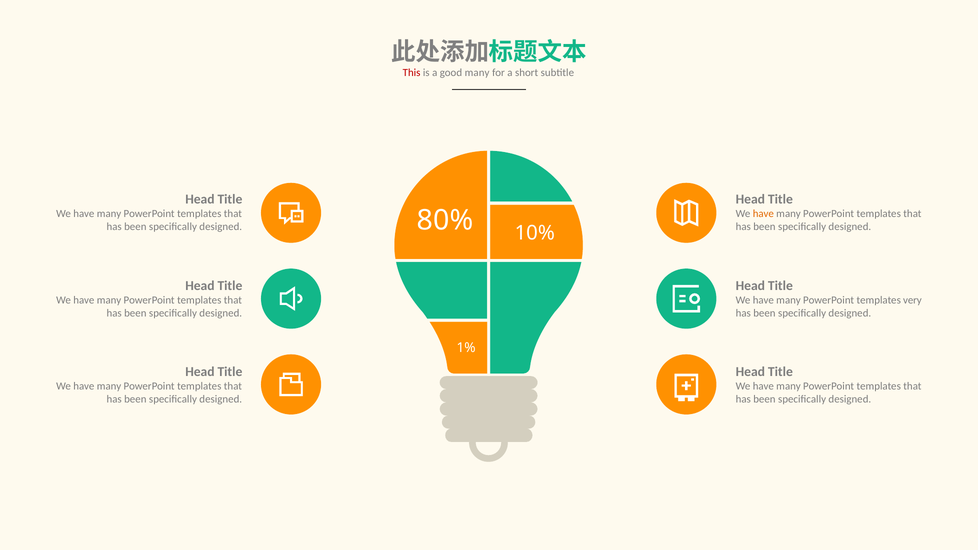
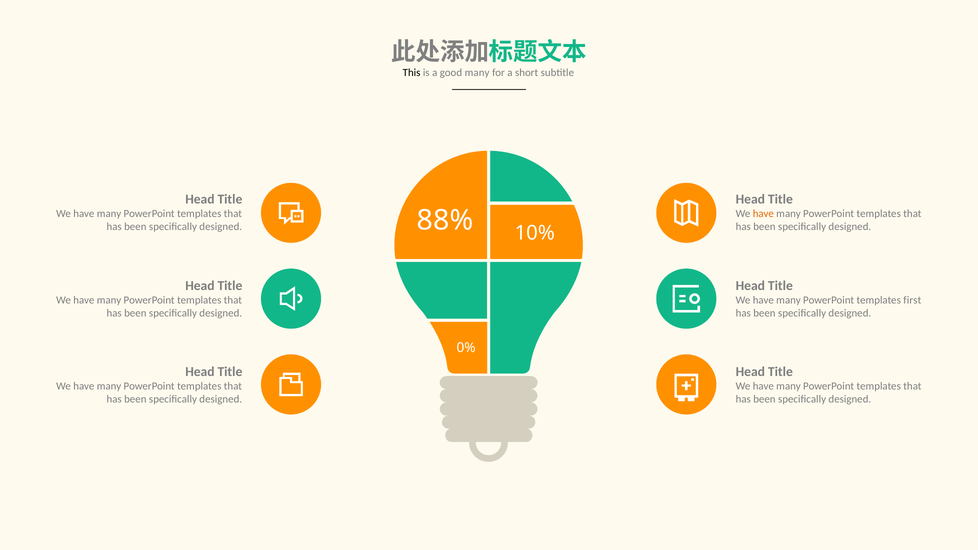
This colour: red -> black
80%: 80% -> 88%
very: very -> first
1%: 1% -> 0%
